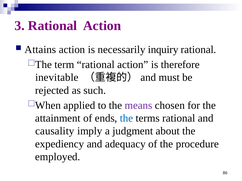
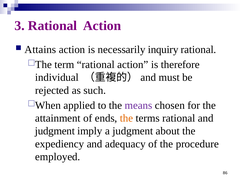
inevitable: inevitable -> individual
the at (127, 118) colour: blue -> orange
causality at (55, 131): causality -> judgment
